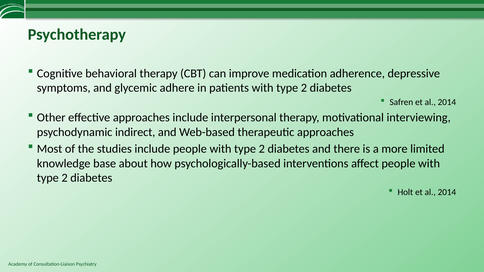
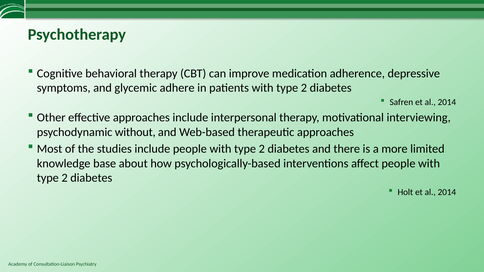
indirect: indirect -> without
